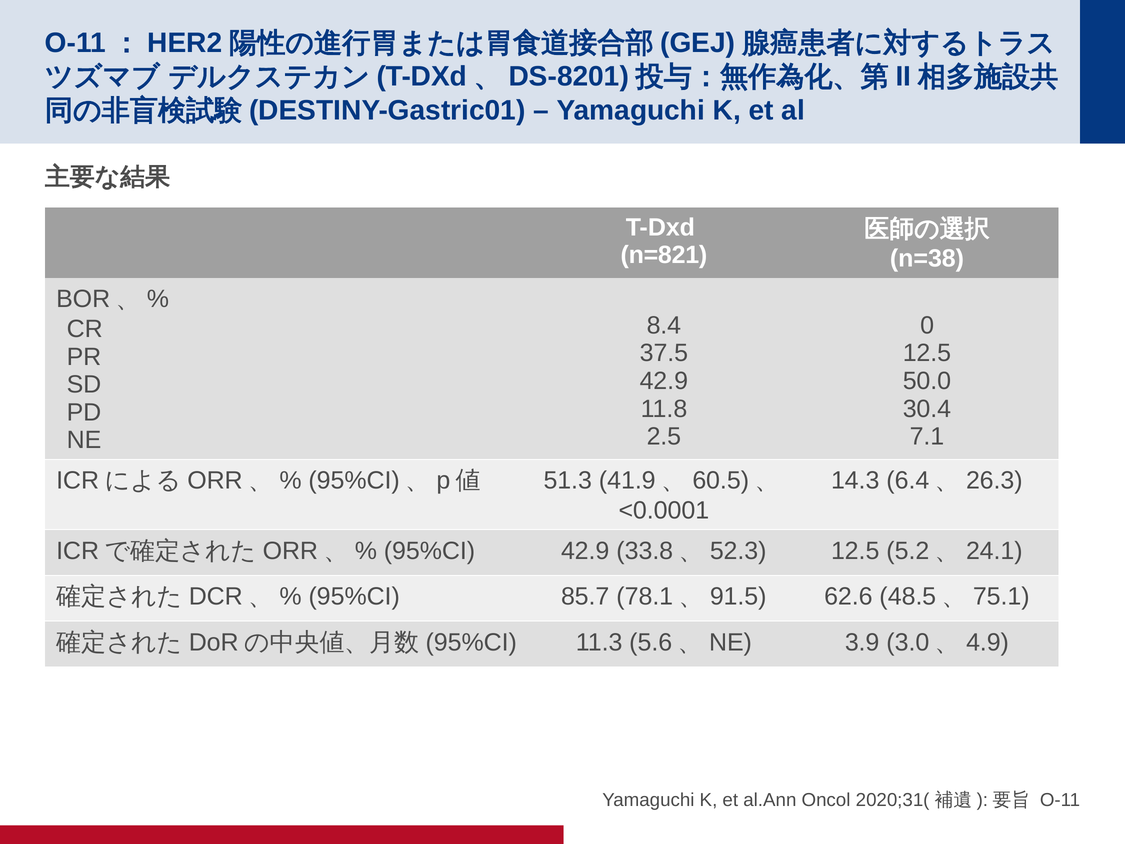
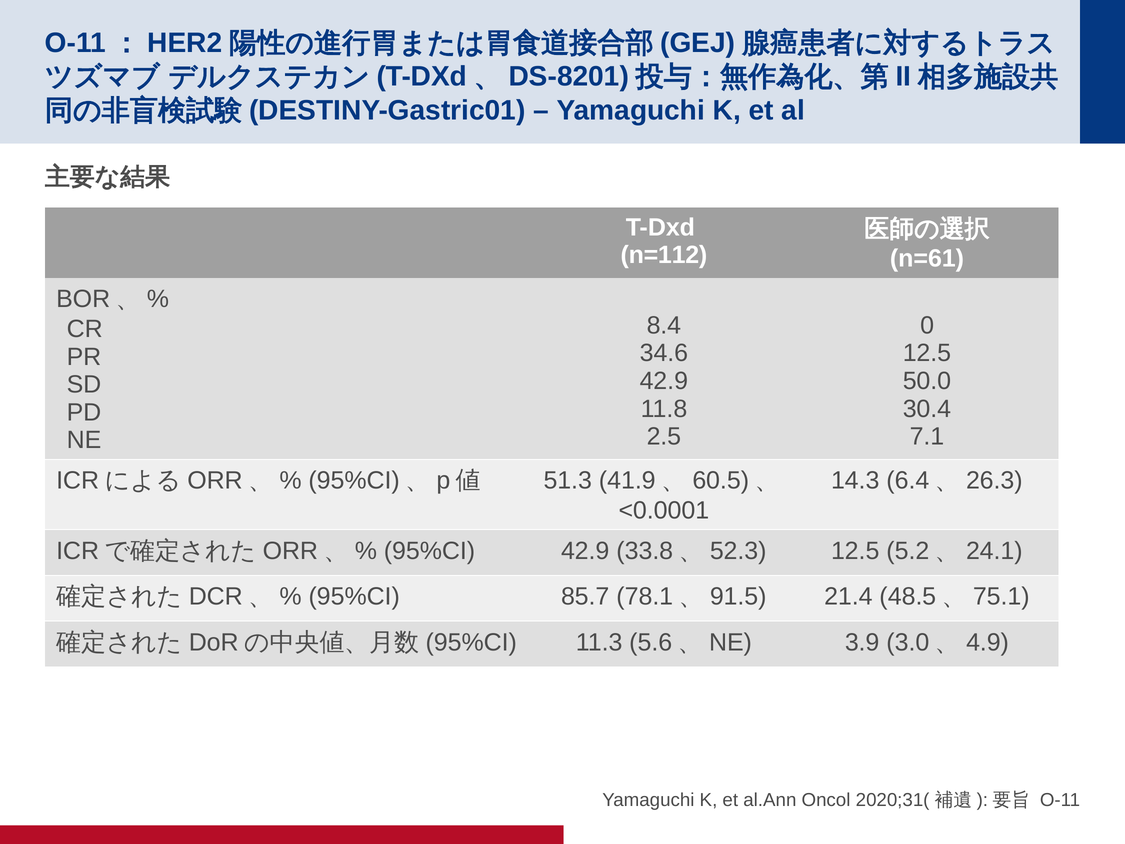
n=821: n=821 -> n=112
n=38: n=38 -> n=61
37.5: 37.5 -> 34.6
62.6: 62.6 -> 21.4
